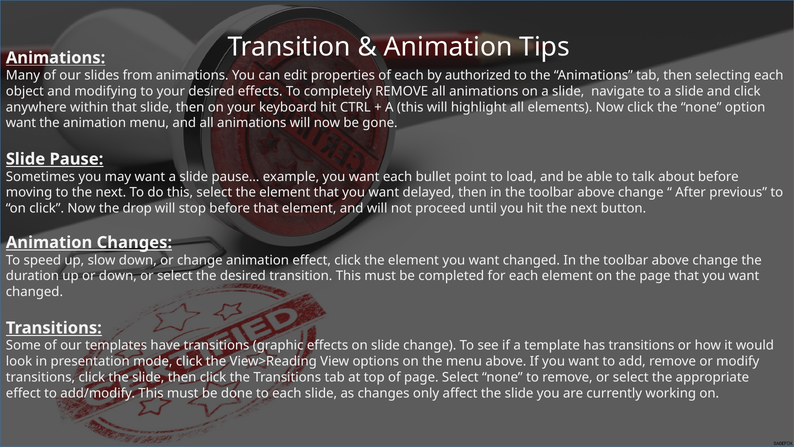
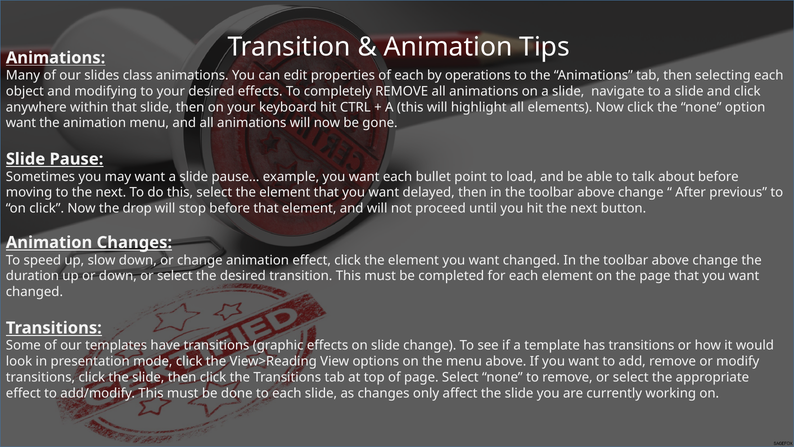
from: from -> class
authorized: authorized -> operations
